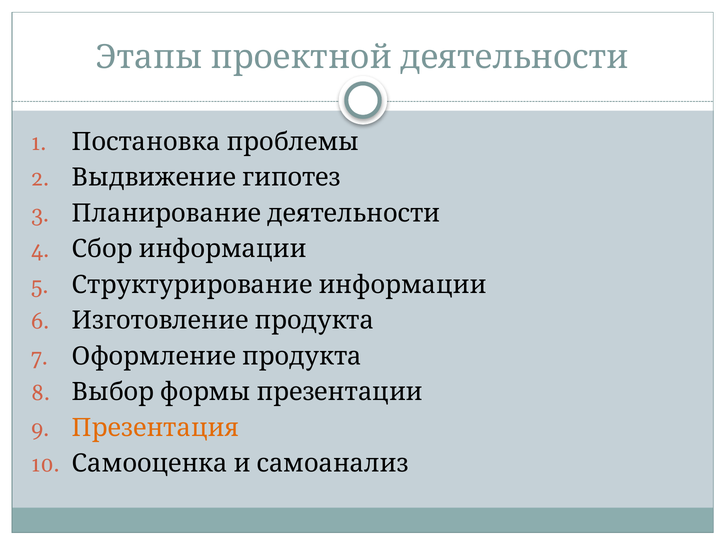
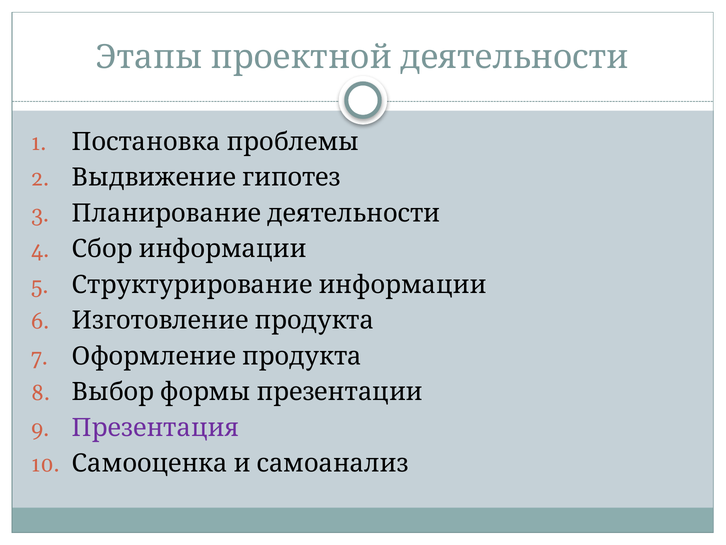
Презентация colour: orange -> purple
